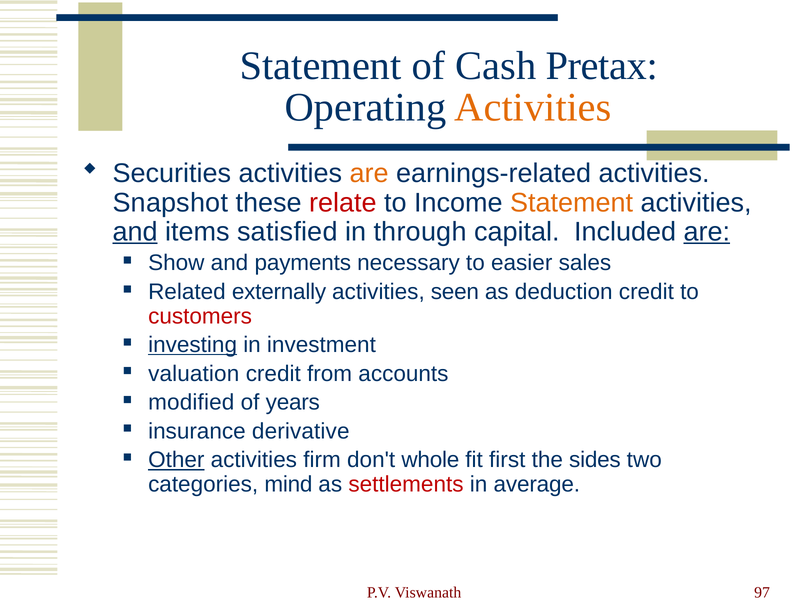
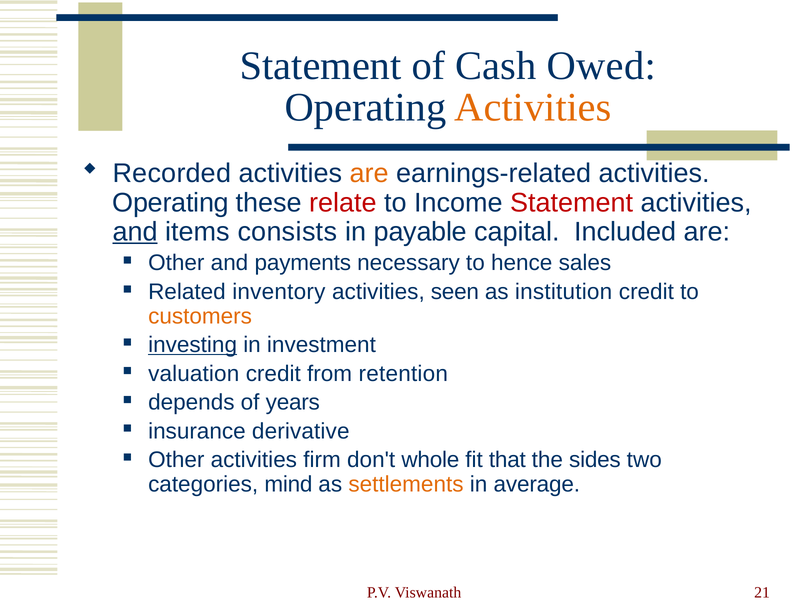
Pretax: Pretax -> Owed
Securities: Securities -> Recorded
Snapshot at (170, 203): Snapshot -> Operating
Statement at (572, 203) colour: orange -> red
satisfied: satisfied -> consists
through: through -> payable
are at (707, 232) underline: present -> none
Show at (176, 263): Show -> Other
easier: easier -> hence
externally: externally -> inventory
deduction: deduction -> institution
customers colour: red -> orange
accounts: accounts -> retention
modified: modified -> depends
Other at (176, 460) underline: present -> none
first: first -> that
settlements colour: red -> orange
97: 97 -> 21
